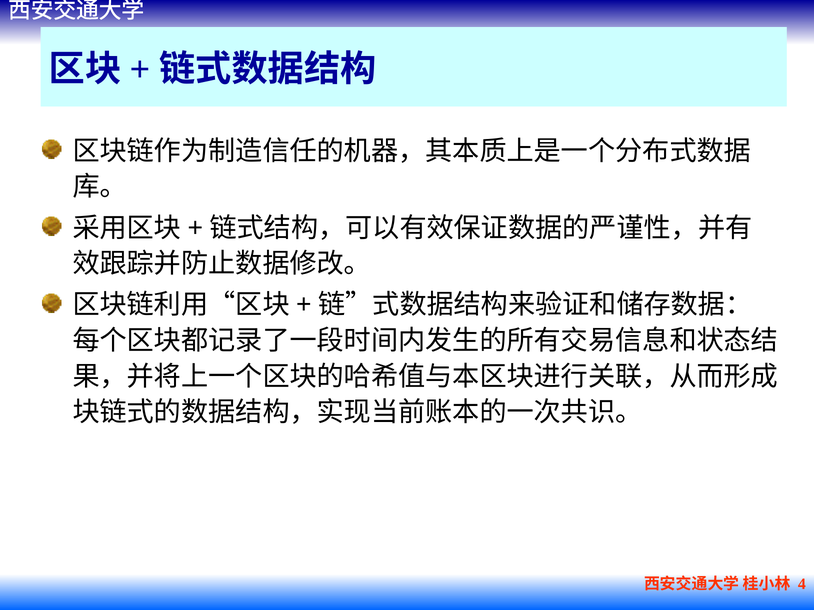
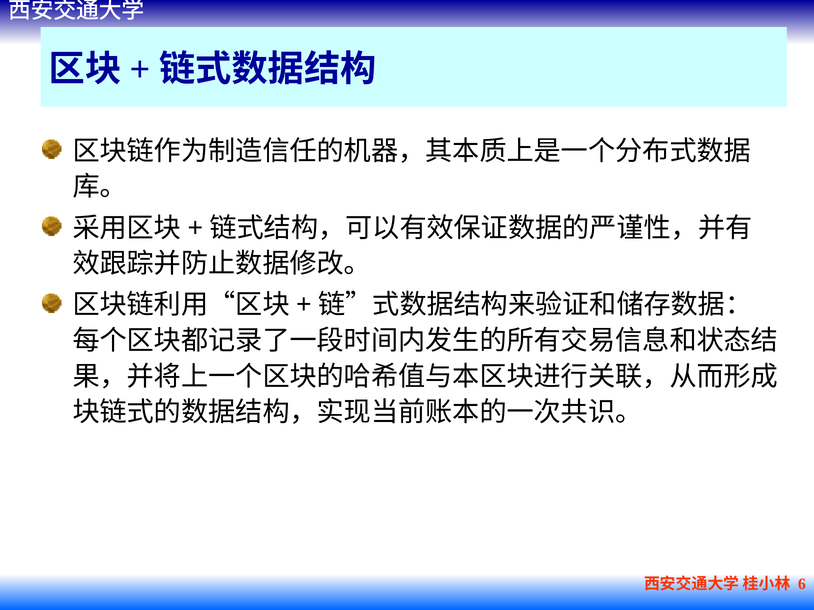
4: 4 -> 6
